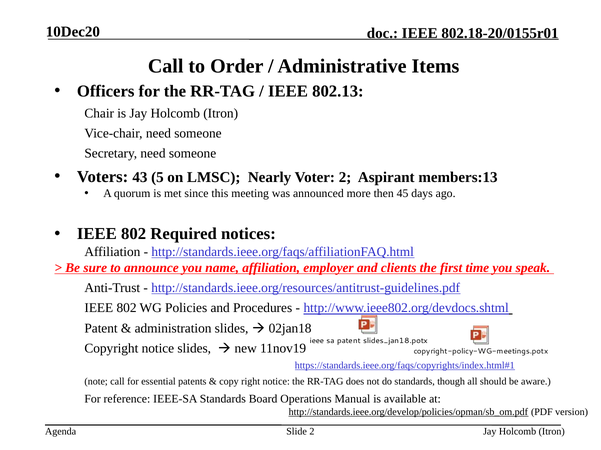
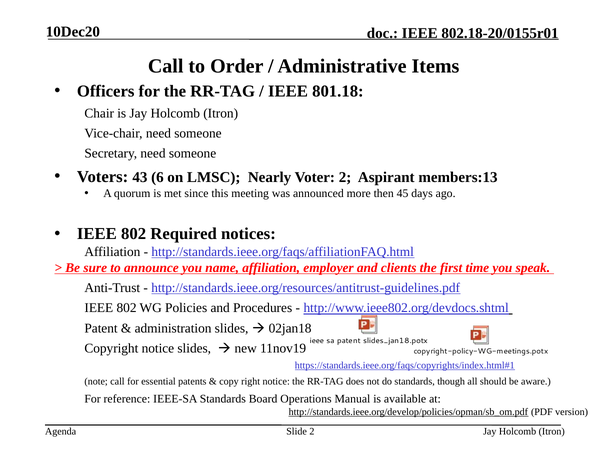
802.13: 802.13 -> 801.18
5: 5 -> 6
